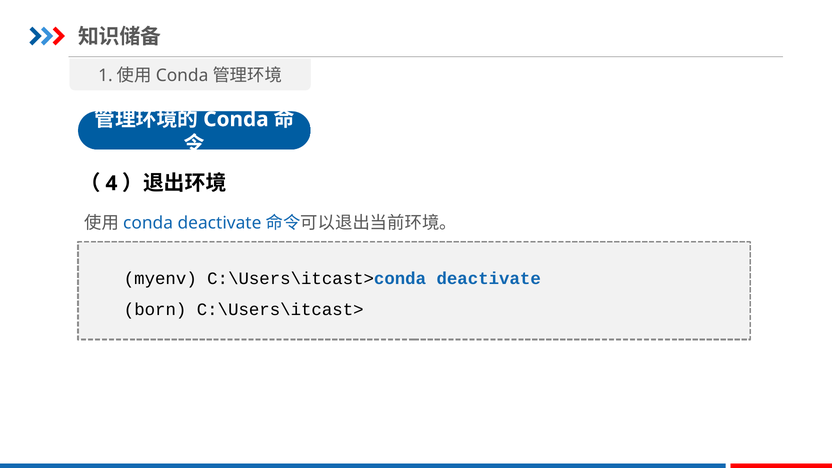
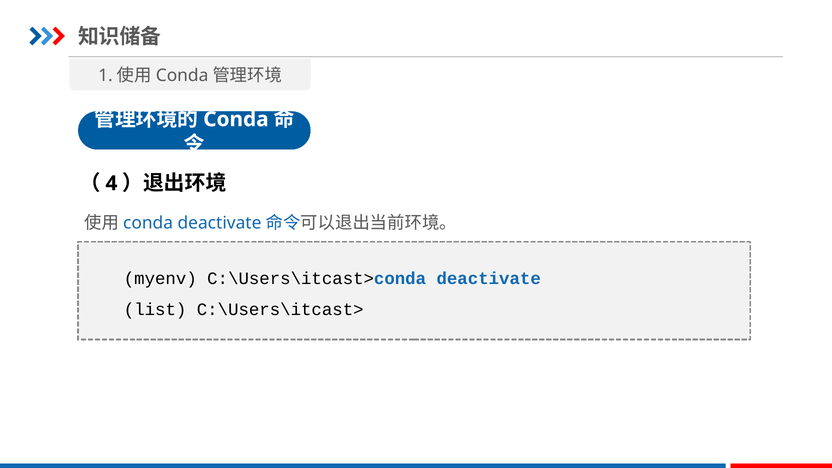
born: born -> list
